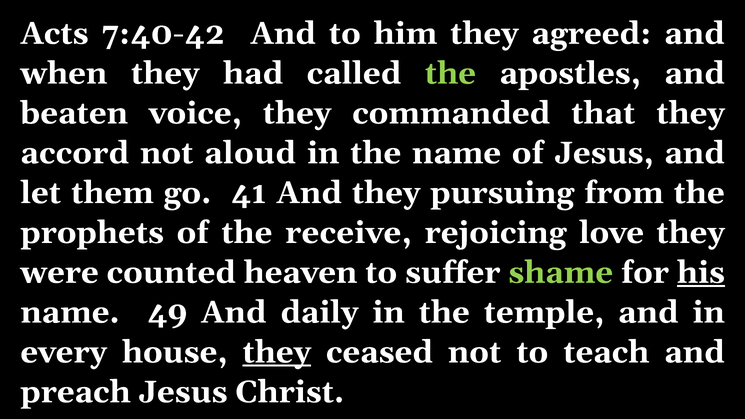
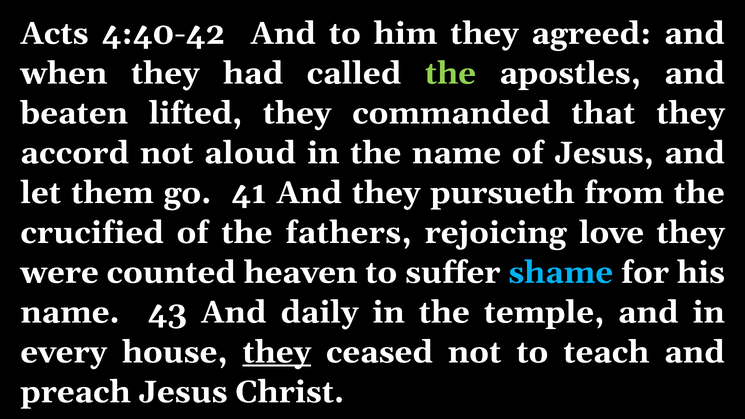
7:40-42: 7:40-42 -> 4:40-42
voice: voice -> lifted
pursuing: pursuing -> pursueth
prophets: prophets -> crucified
receive: receive -> fathers
shame colour: light green -> light blue
his underline: present -> none
49: 49 -> 43
